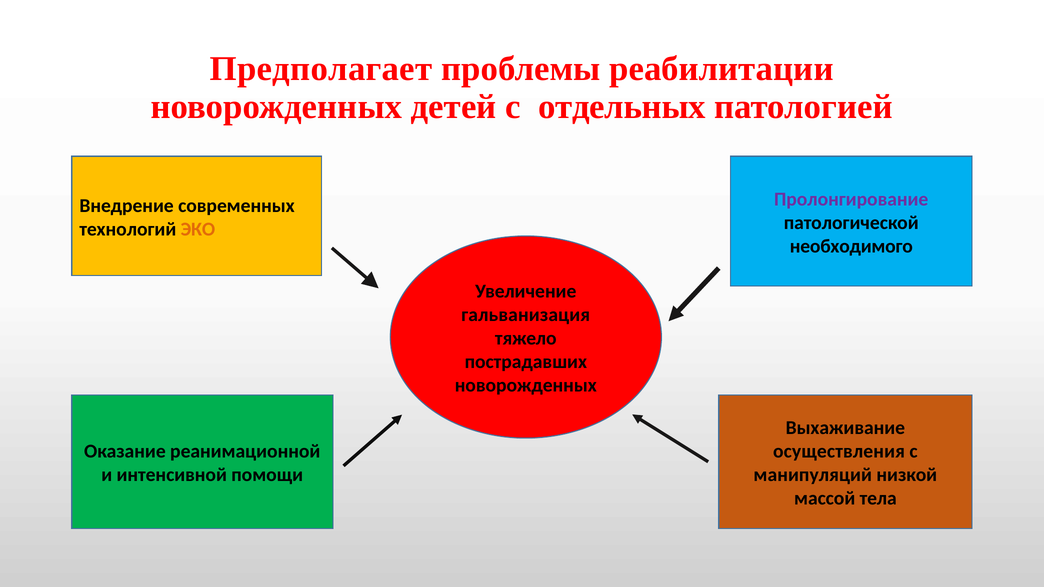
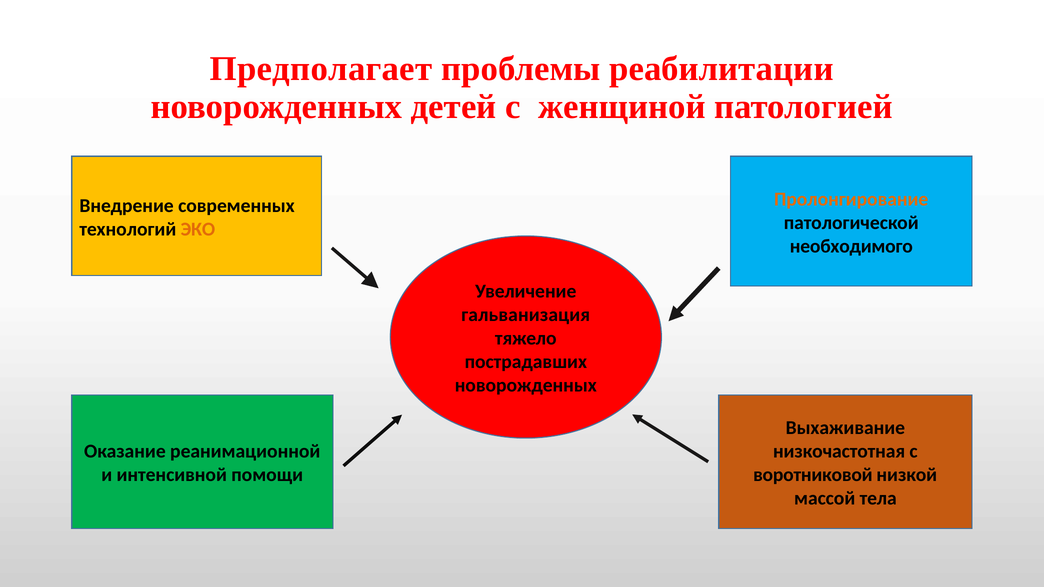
отдельных: отдельных -> женщиной
Пролонгирование colour: purple -> orange
осуществления: осуществления -> низкочастотная
манипуляций: манипуляций -> воротниковой
